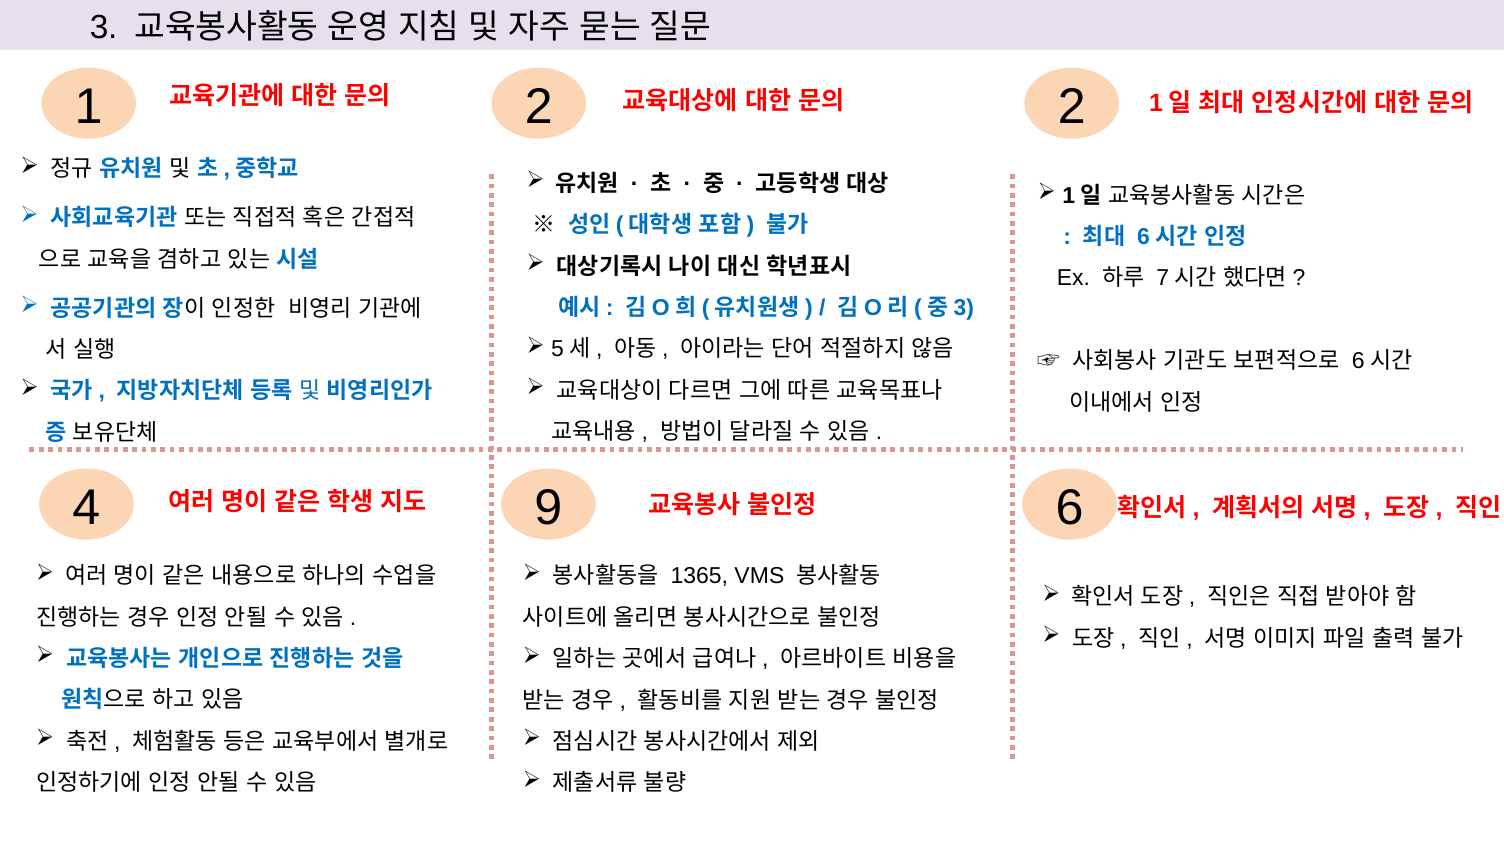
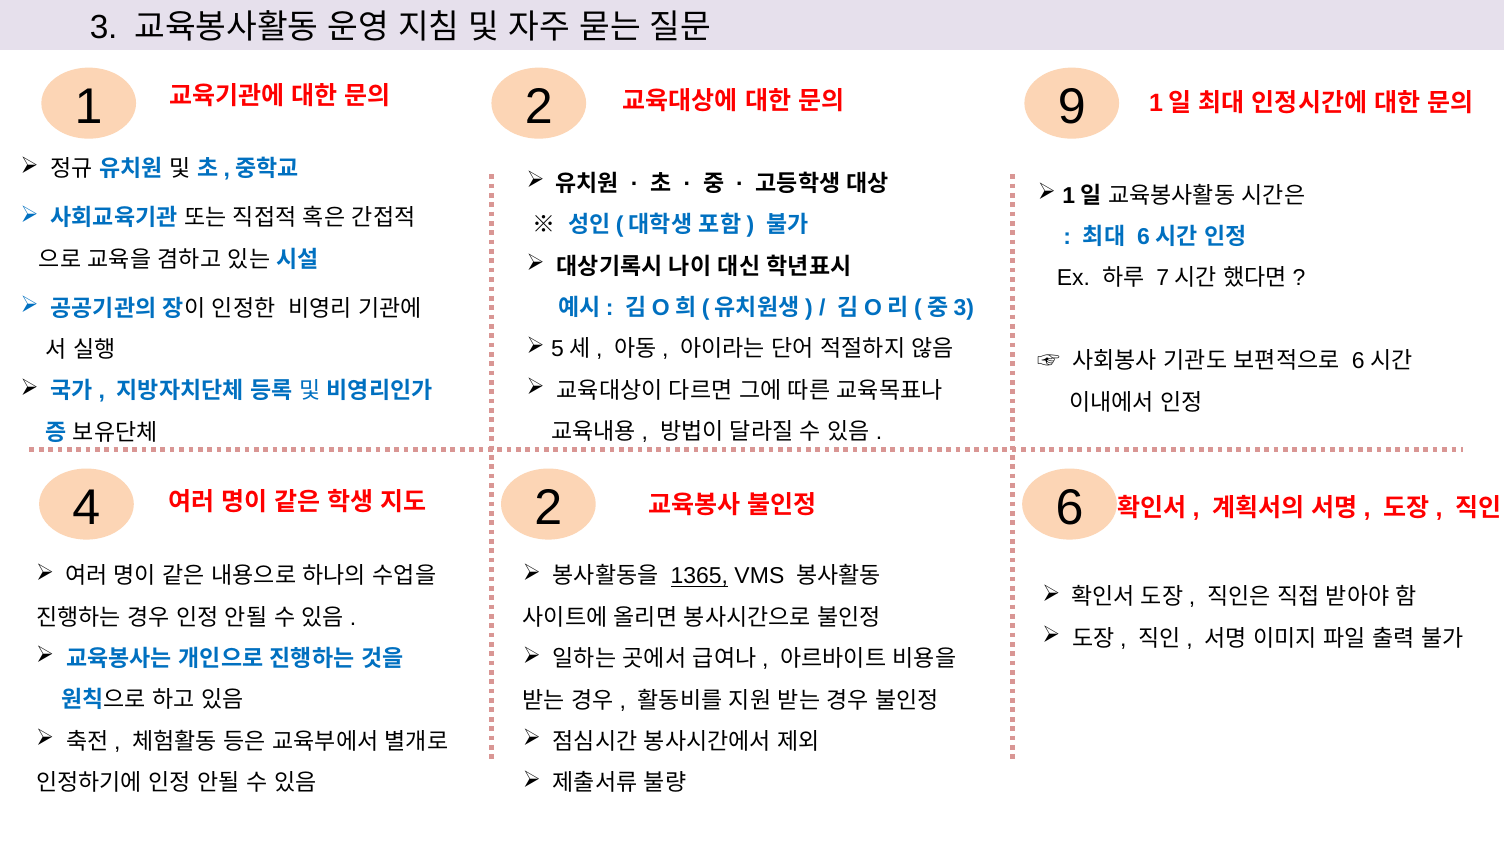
2 2: 2 -> 9
4 9: 9 -> 2
1365 underline: none -> present
